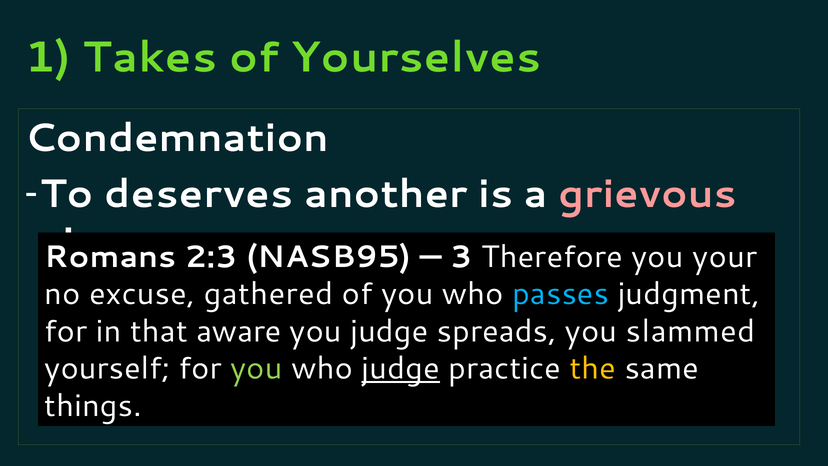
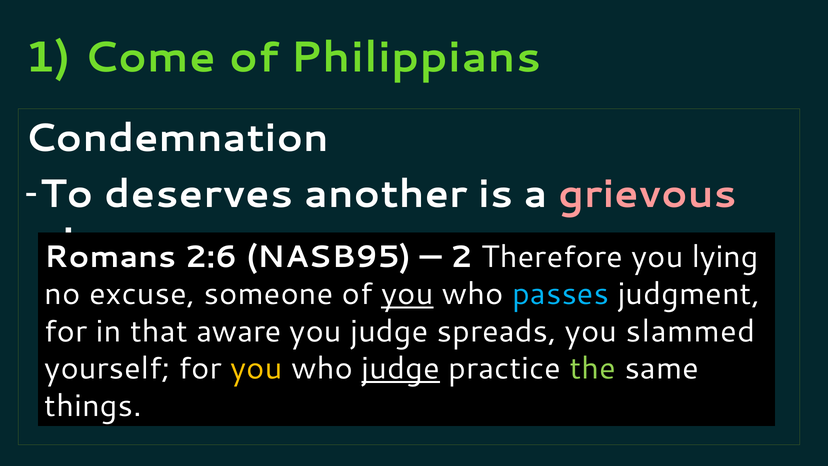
Takes: Takes -> Come
Yourselves: Yourselves -> Philippians
2:3: 2:3 -> 2:6
3: 3 -> 2
your: your -> lying
gathered: gathered -> someone
you at (407, 294) underline: none -> present
you at (256, 368) colour: light green -> yellow
the colour: yellow -> light green
